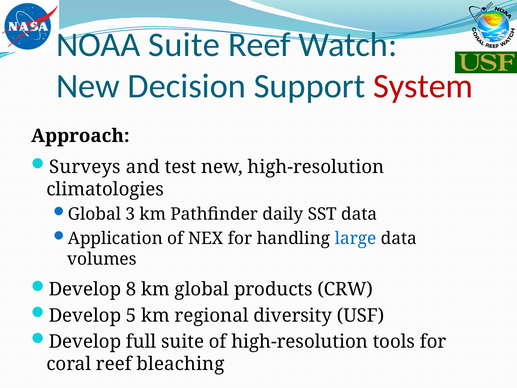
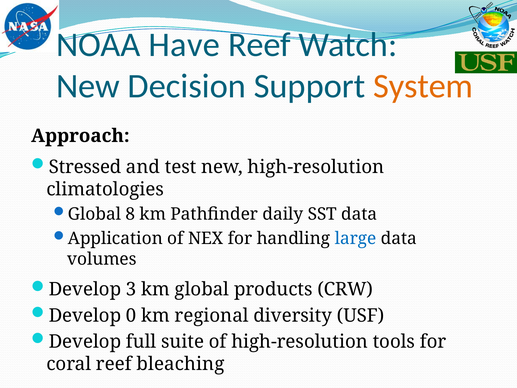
NOAA Suite: Suite -> Have
System colour: red -> orange
Surveys: Surveys -> Stressed
3: 3 -> 8
8: 8 -> 3
5: 5 -> 0
